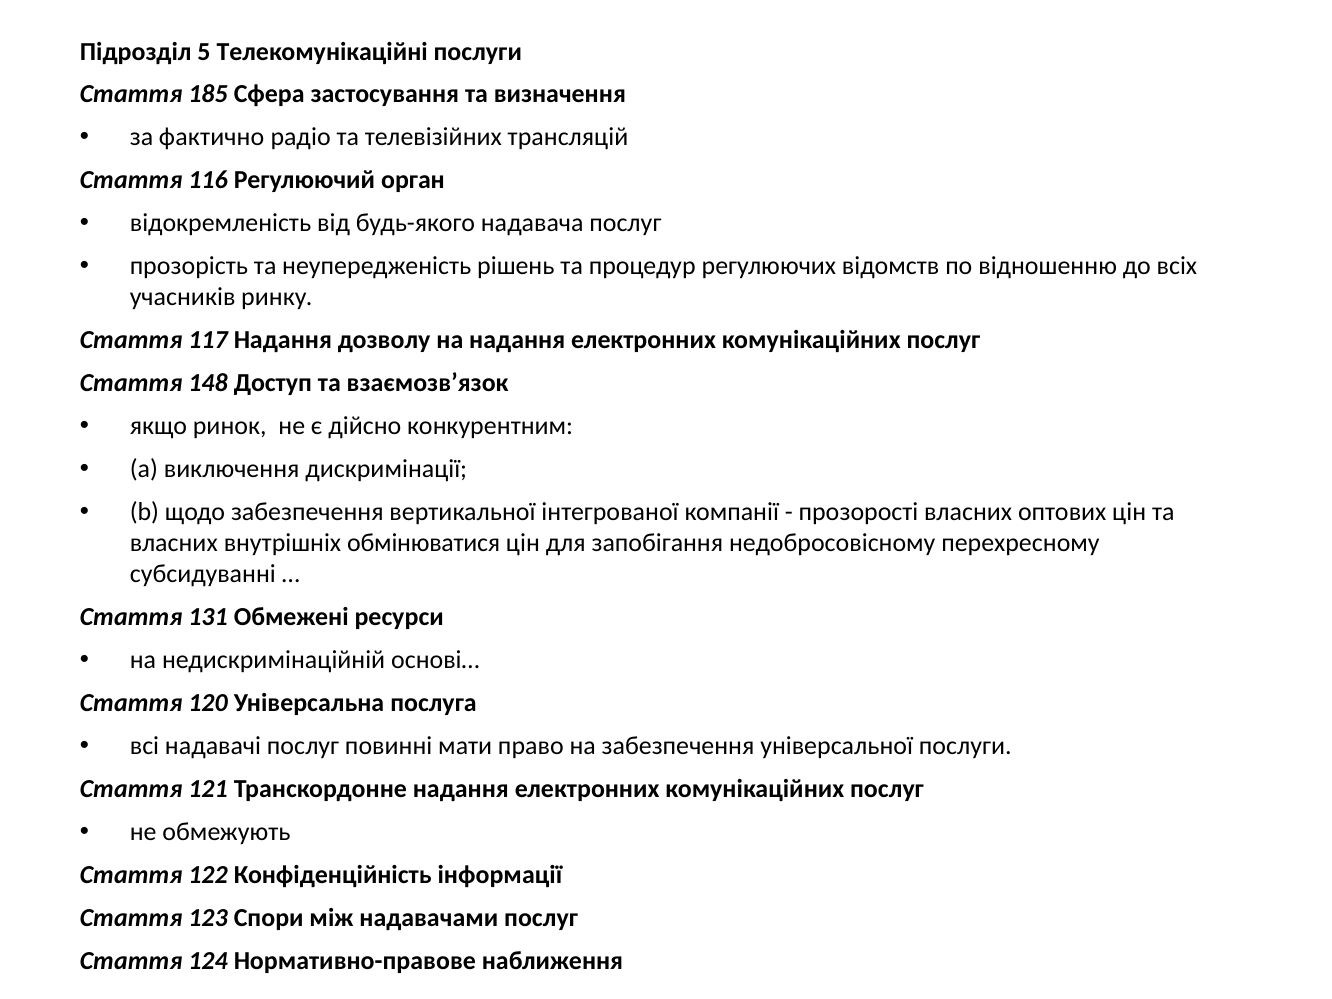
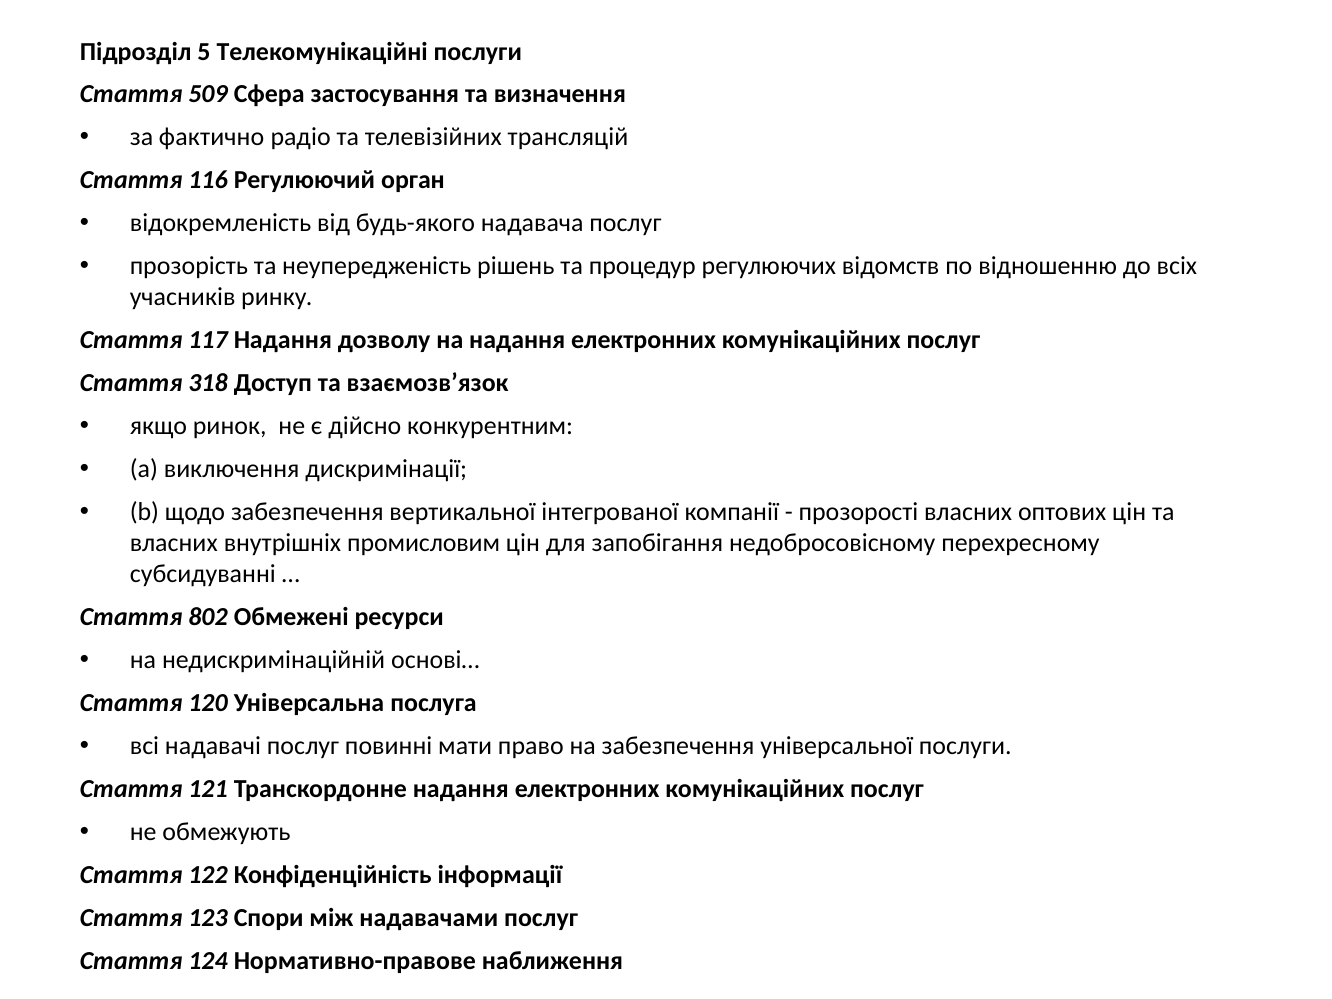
185: 185 -> 509
148: 148 -> 318
обмінюватися: обмінюватися -> промисловим
131: 131 -> 802
